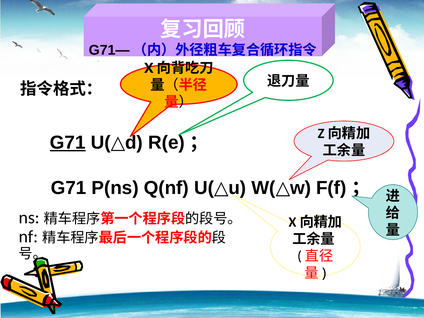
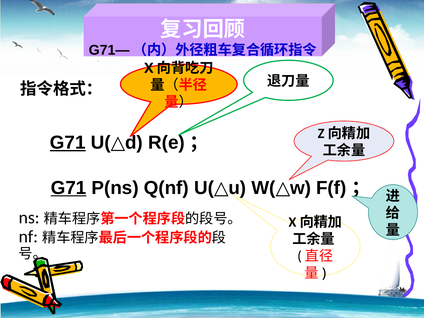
G71 at (69, 188) underline: none -> present
